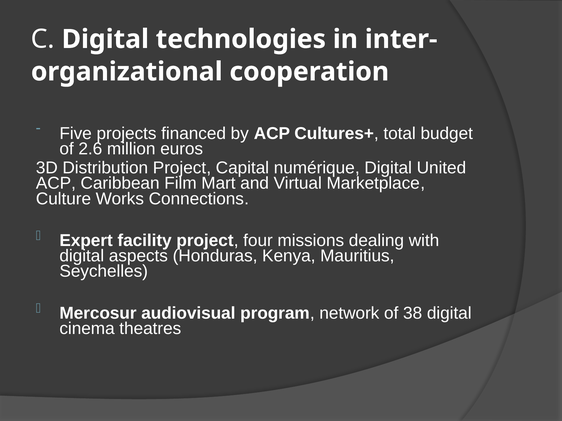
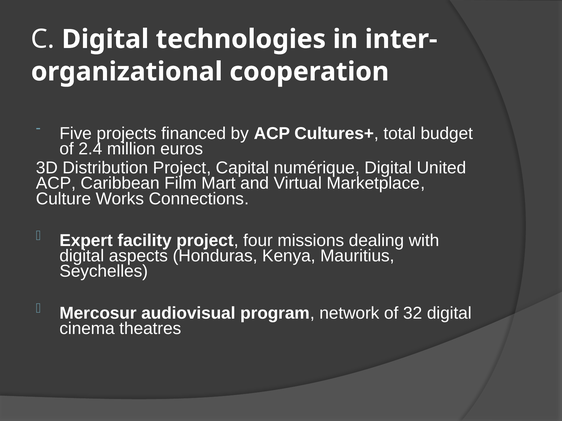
2.6: 2.6 -> 2.4
38: 38 -> 32
